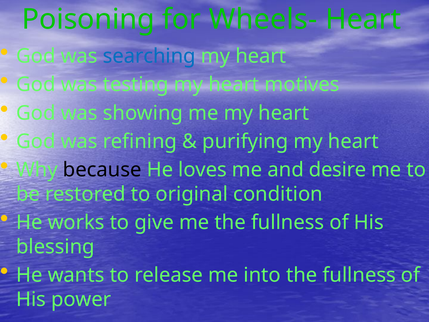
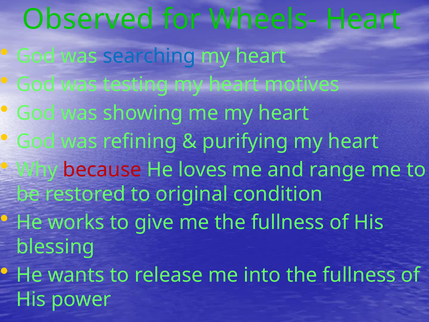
Poisoning: Poisoning -> Observed
because colour: black -> red
desire: desire -> range
